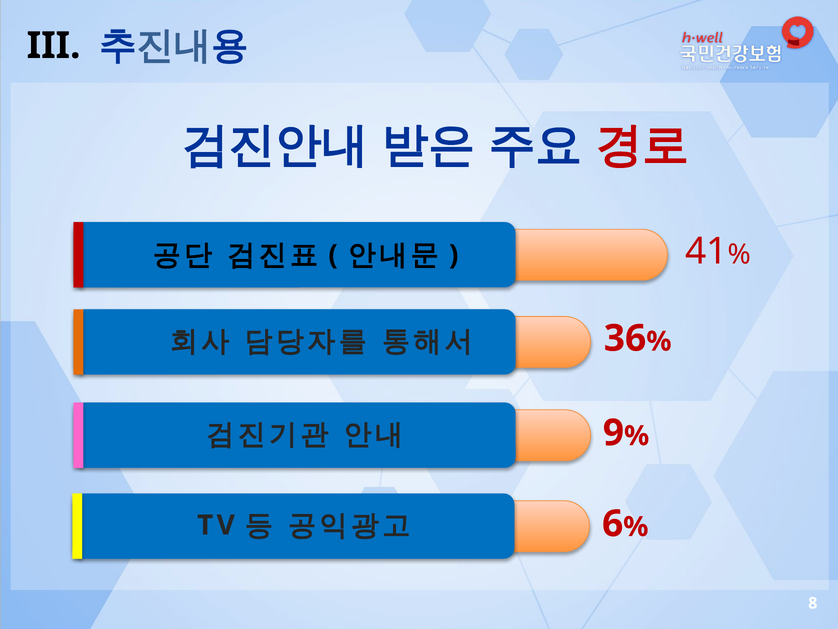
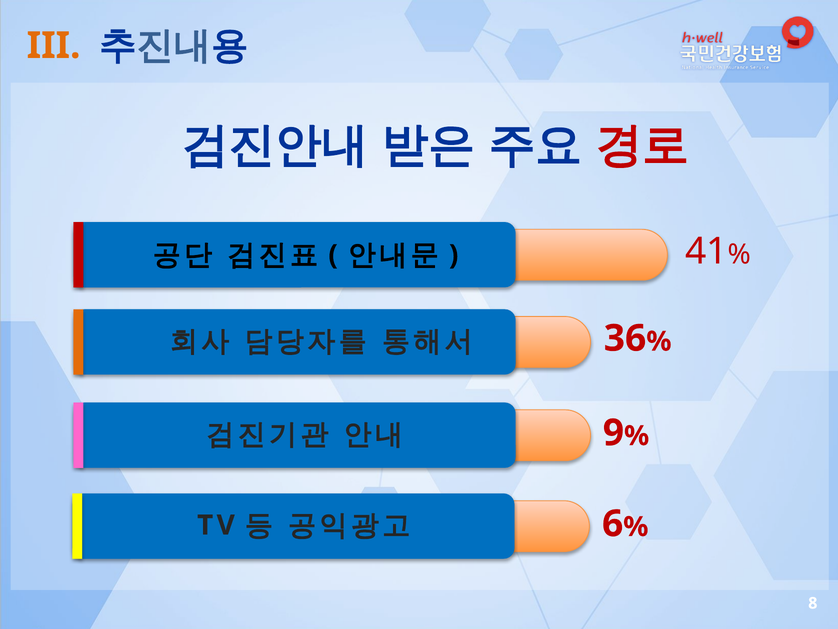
III colour: black -> orange
